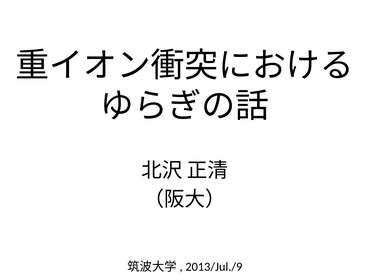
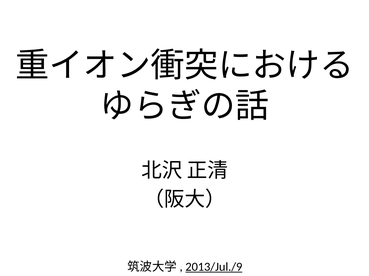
2013/Jul./9 underline: none -> present
